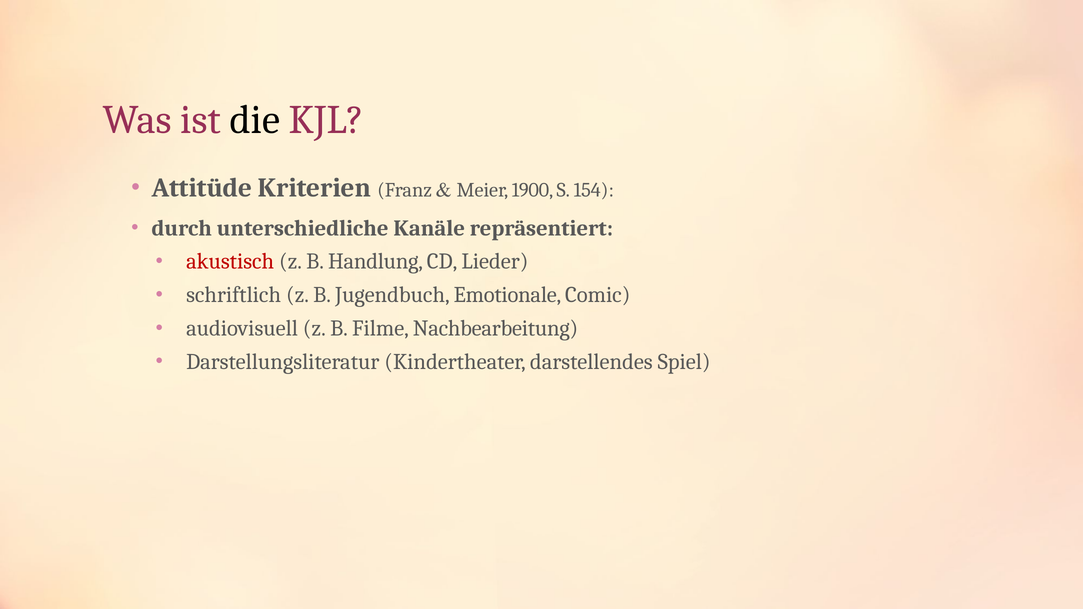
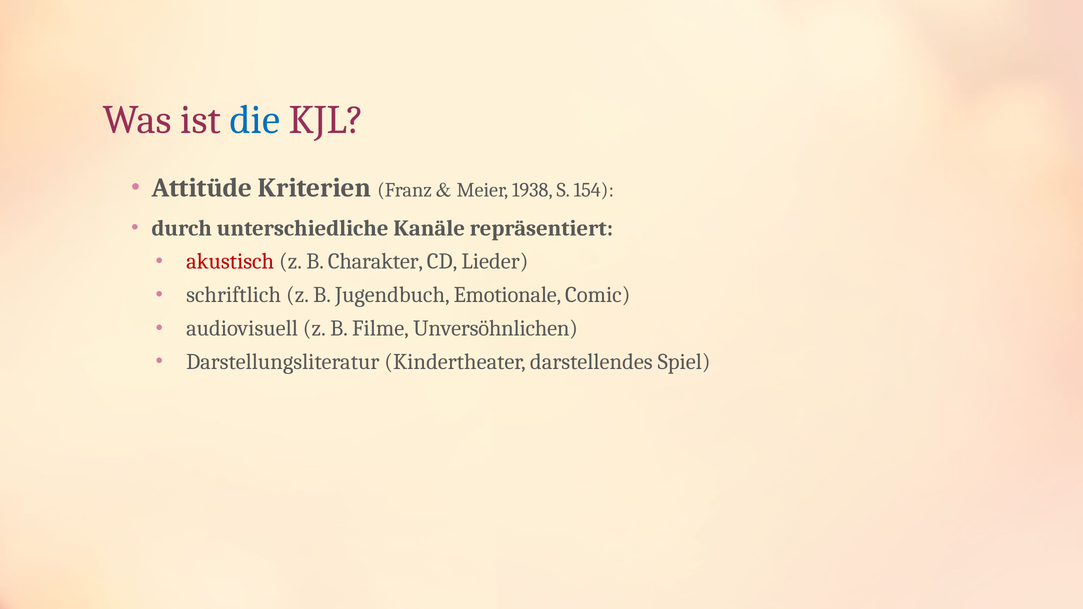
die colour: black -> blue
1900: 1900 -> 1938
Handlung: Handlung -> Charakter
Nachbearbeitung: Nachbearbeitung -> Unversöhnlichen
